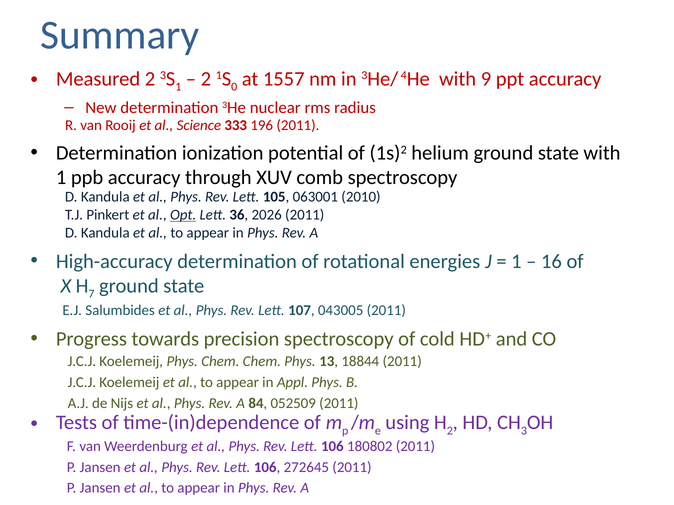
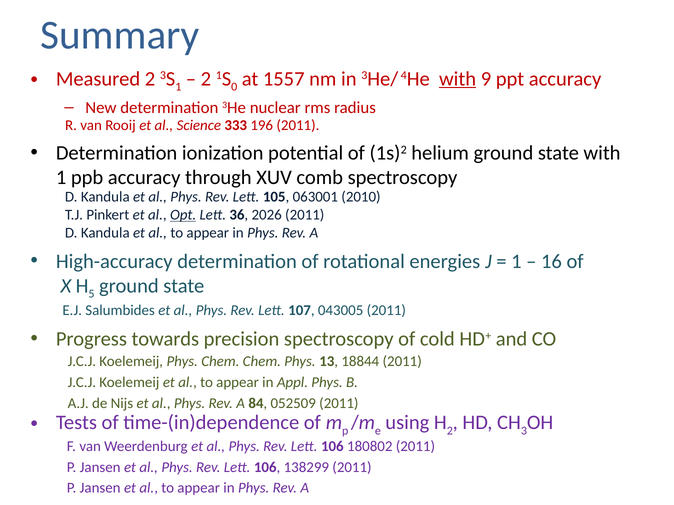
with at (458, 79) underline: none -> present
7: 7 -> 5
272645: 272645 -> 138299
